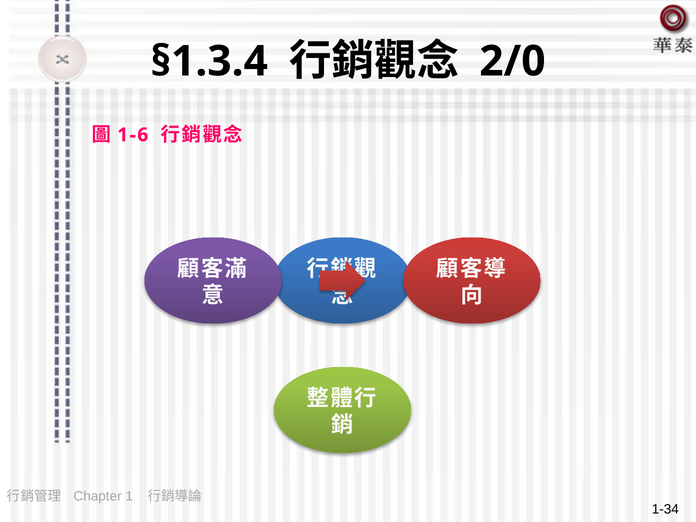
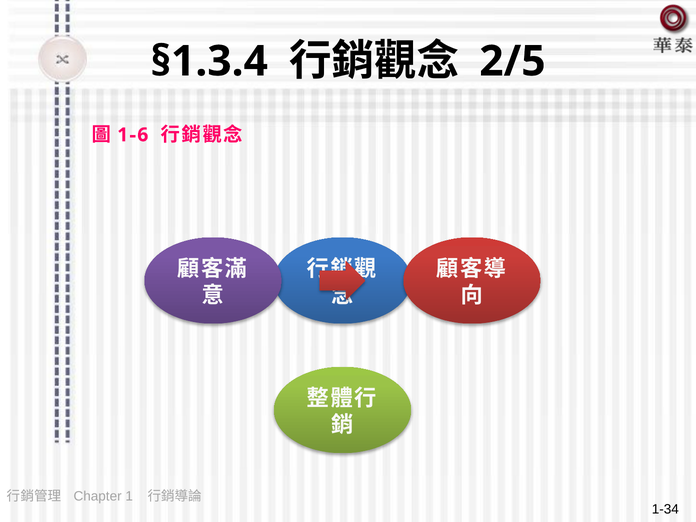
2/0: 2/0 -> 2/5
